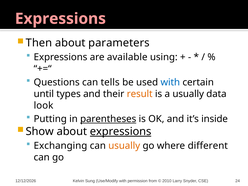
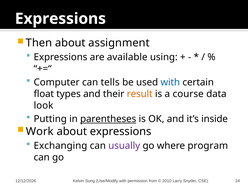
Expressions at (60, 19) colour: pink -> white
parameters: parameters -> assignment
Questions: Questions -> Computer
until: until -> float
a usually: usually -> course
Show: Show -> Work
expressions at (121, 131) underline: present -> none
usually at (124, 146) colour: orange -> purple
different: different -> program
